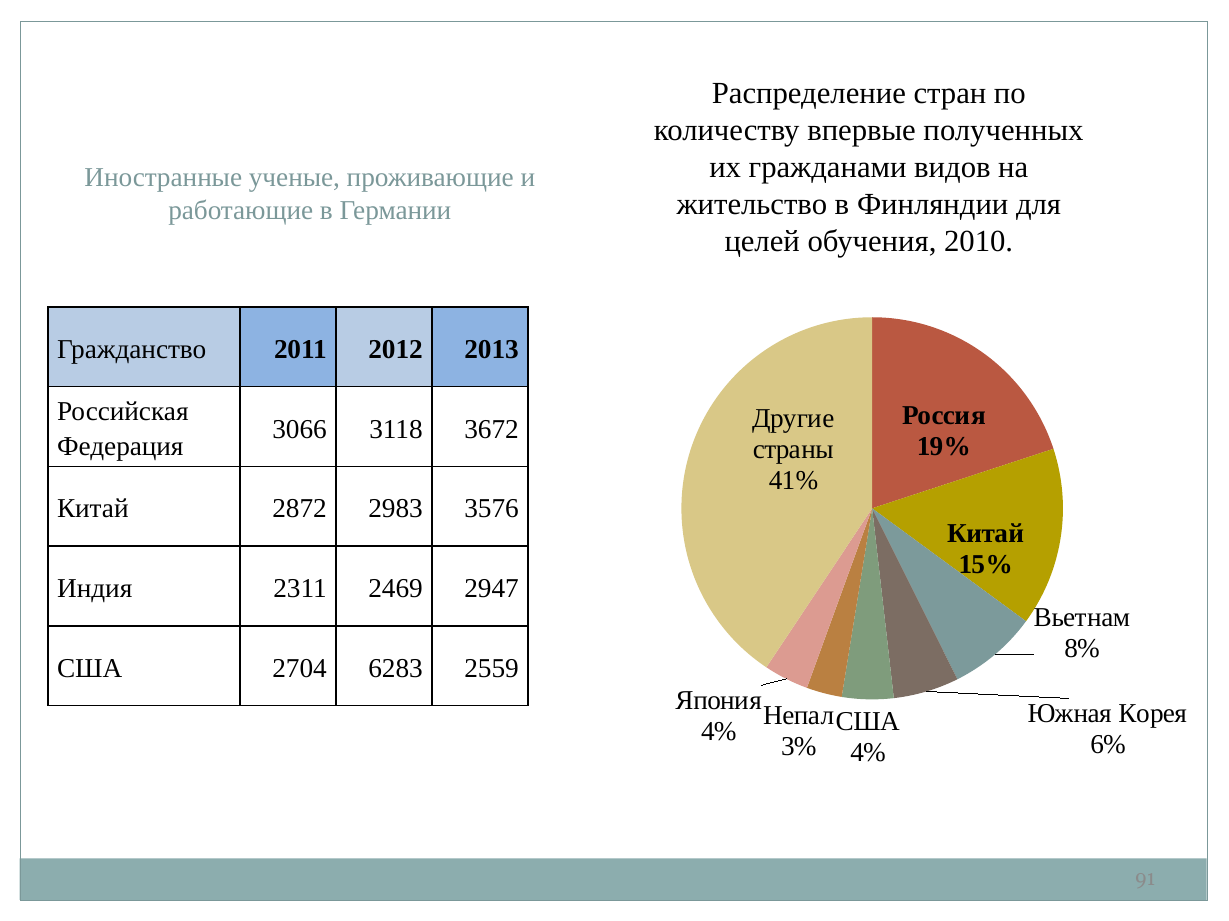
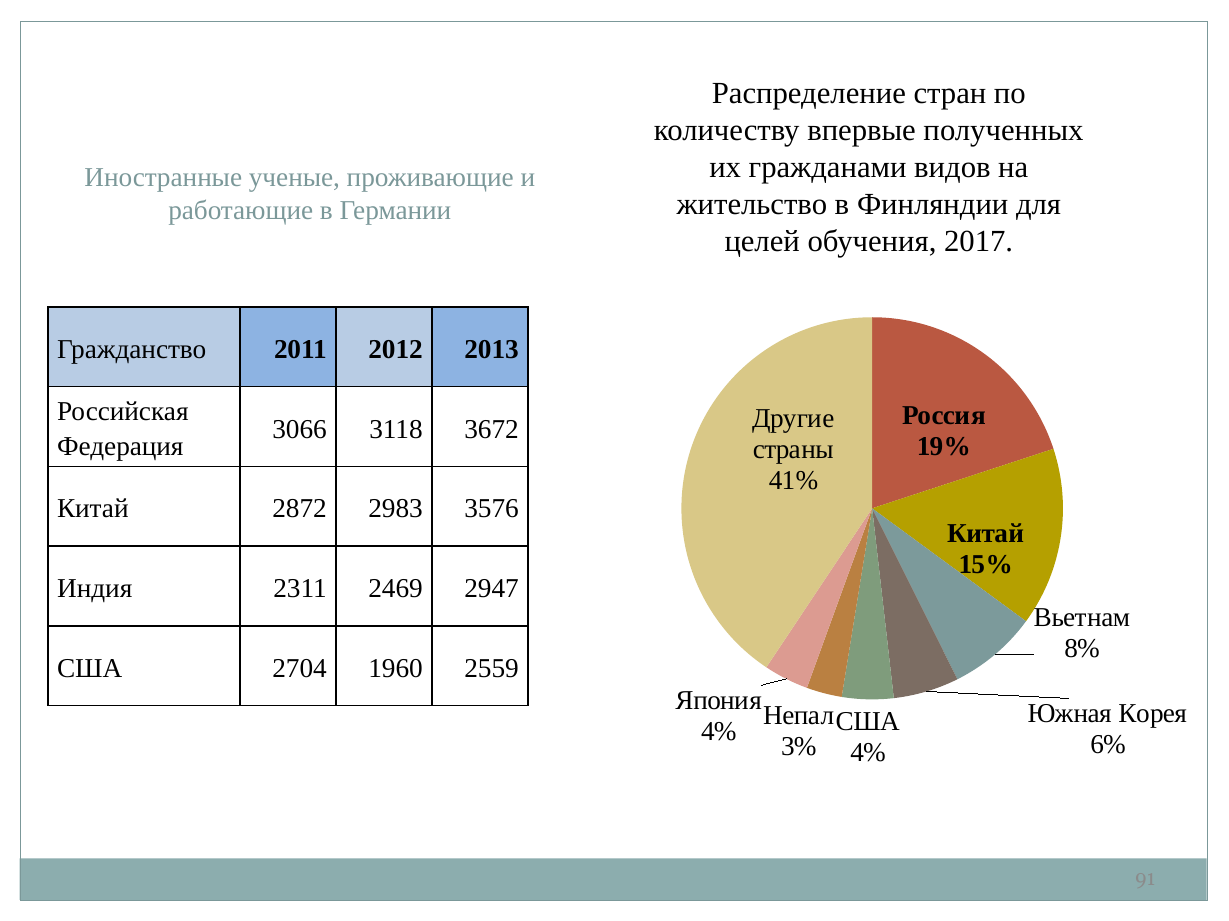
2010: 2010 -> 2017
6283: 6283 -> 1960
